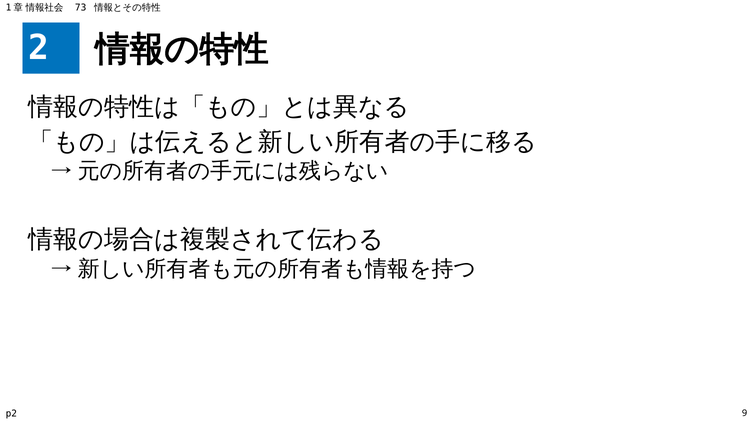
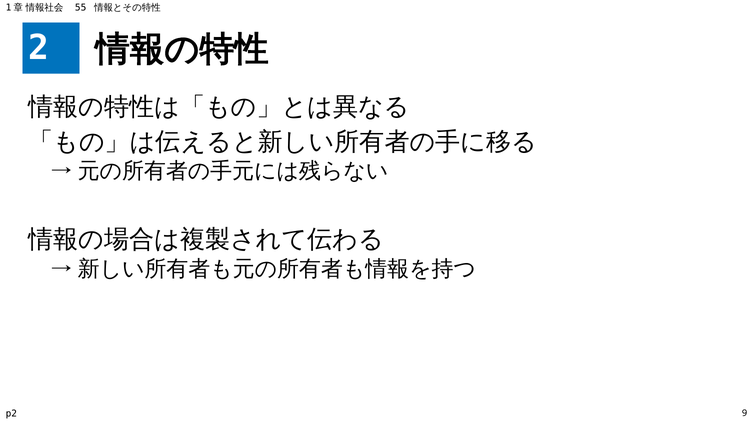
73: 73 -> 55
